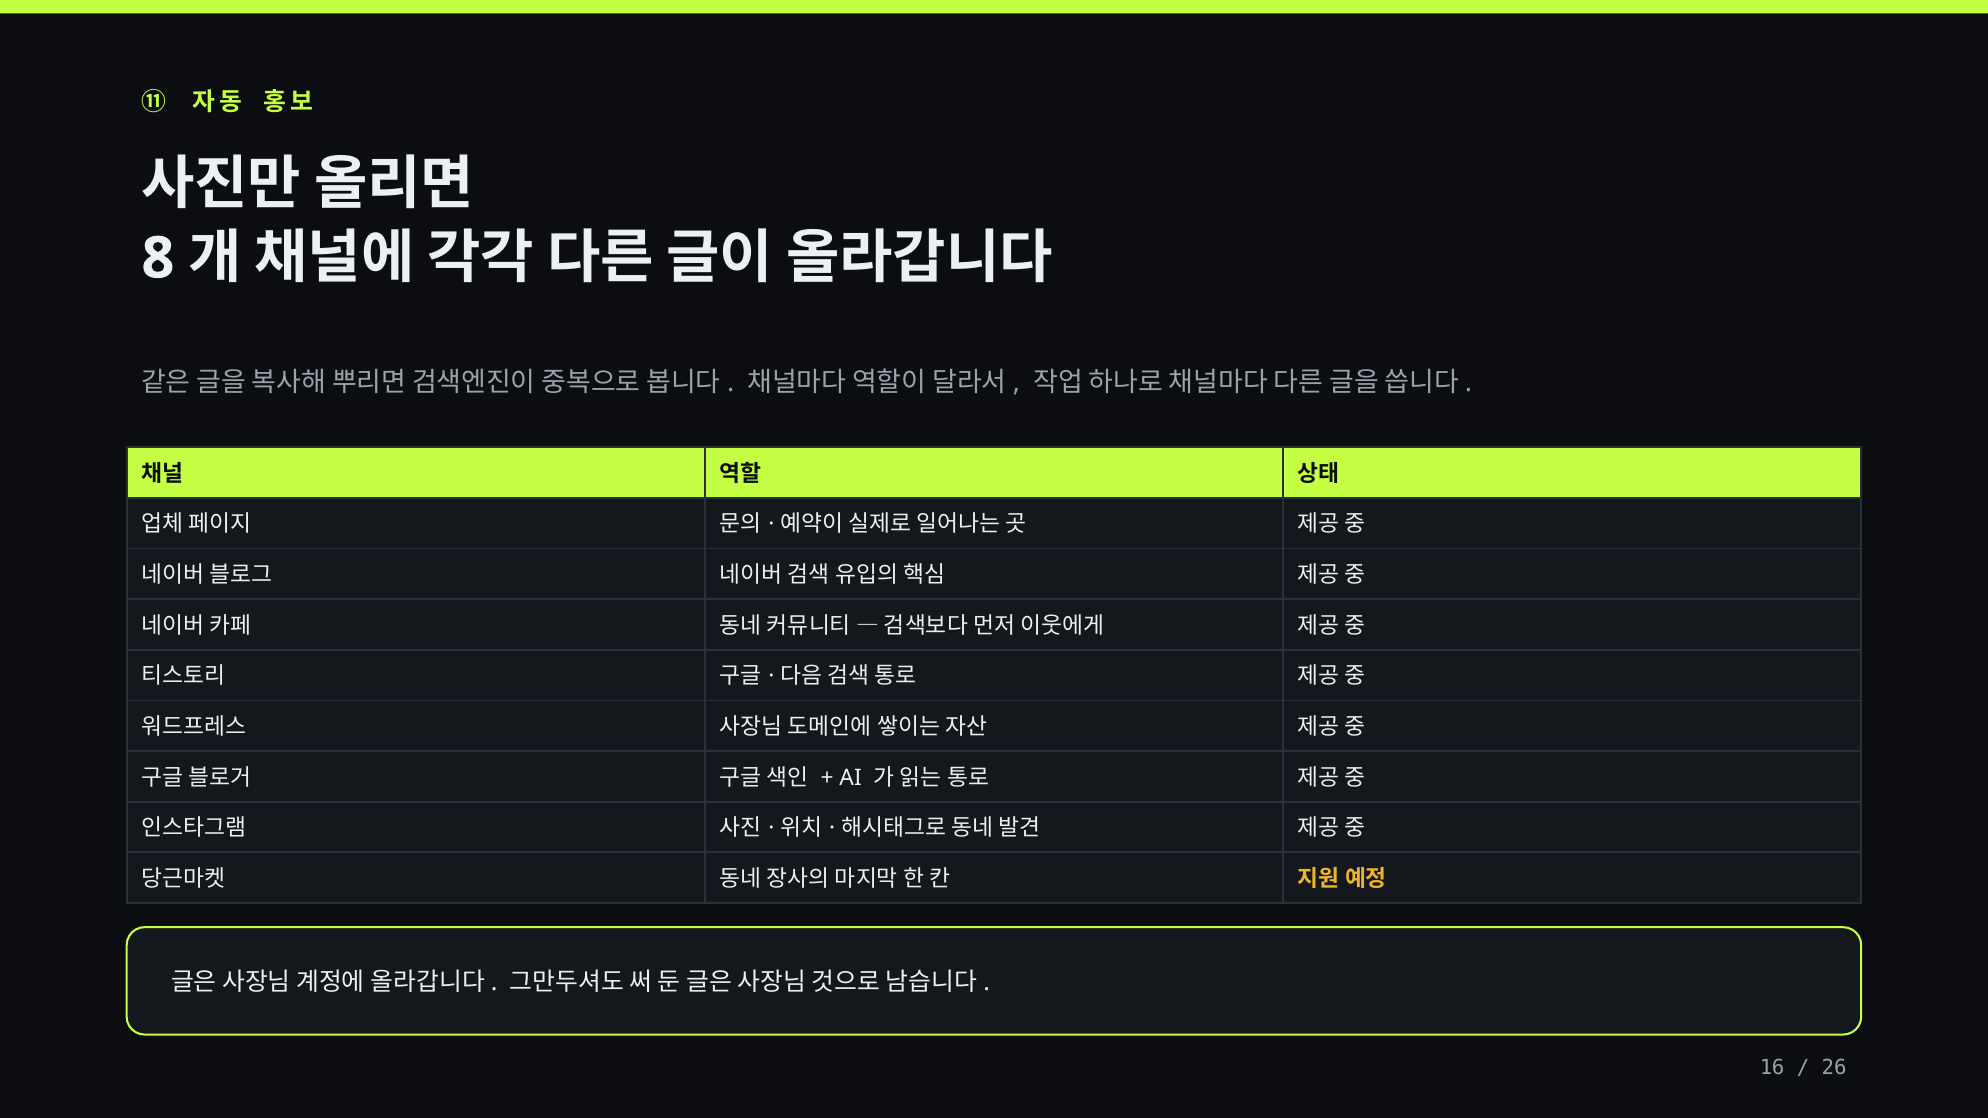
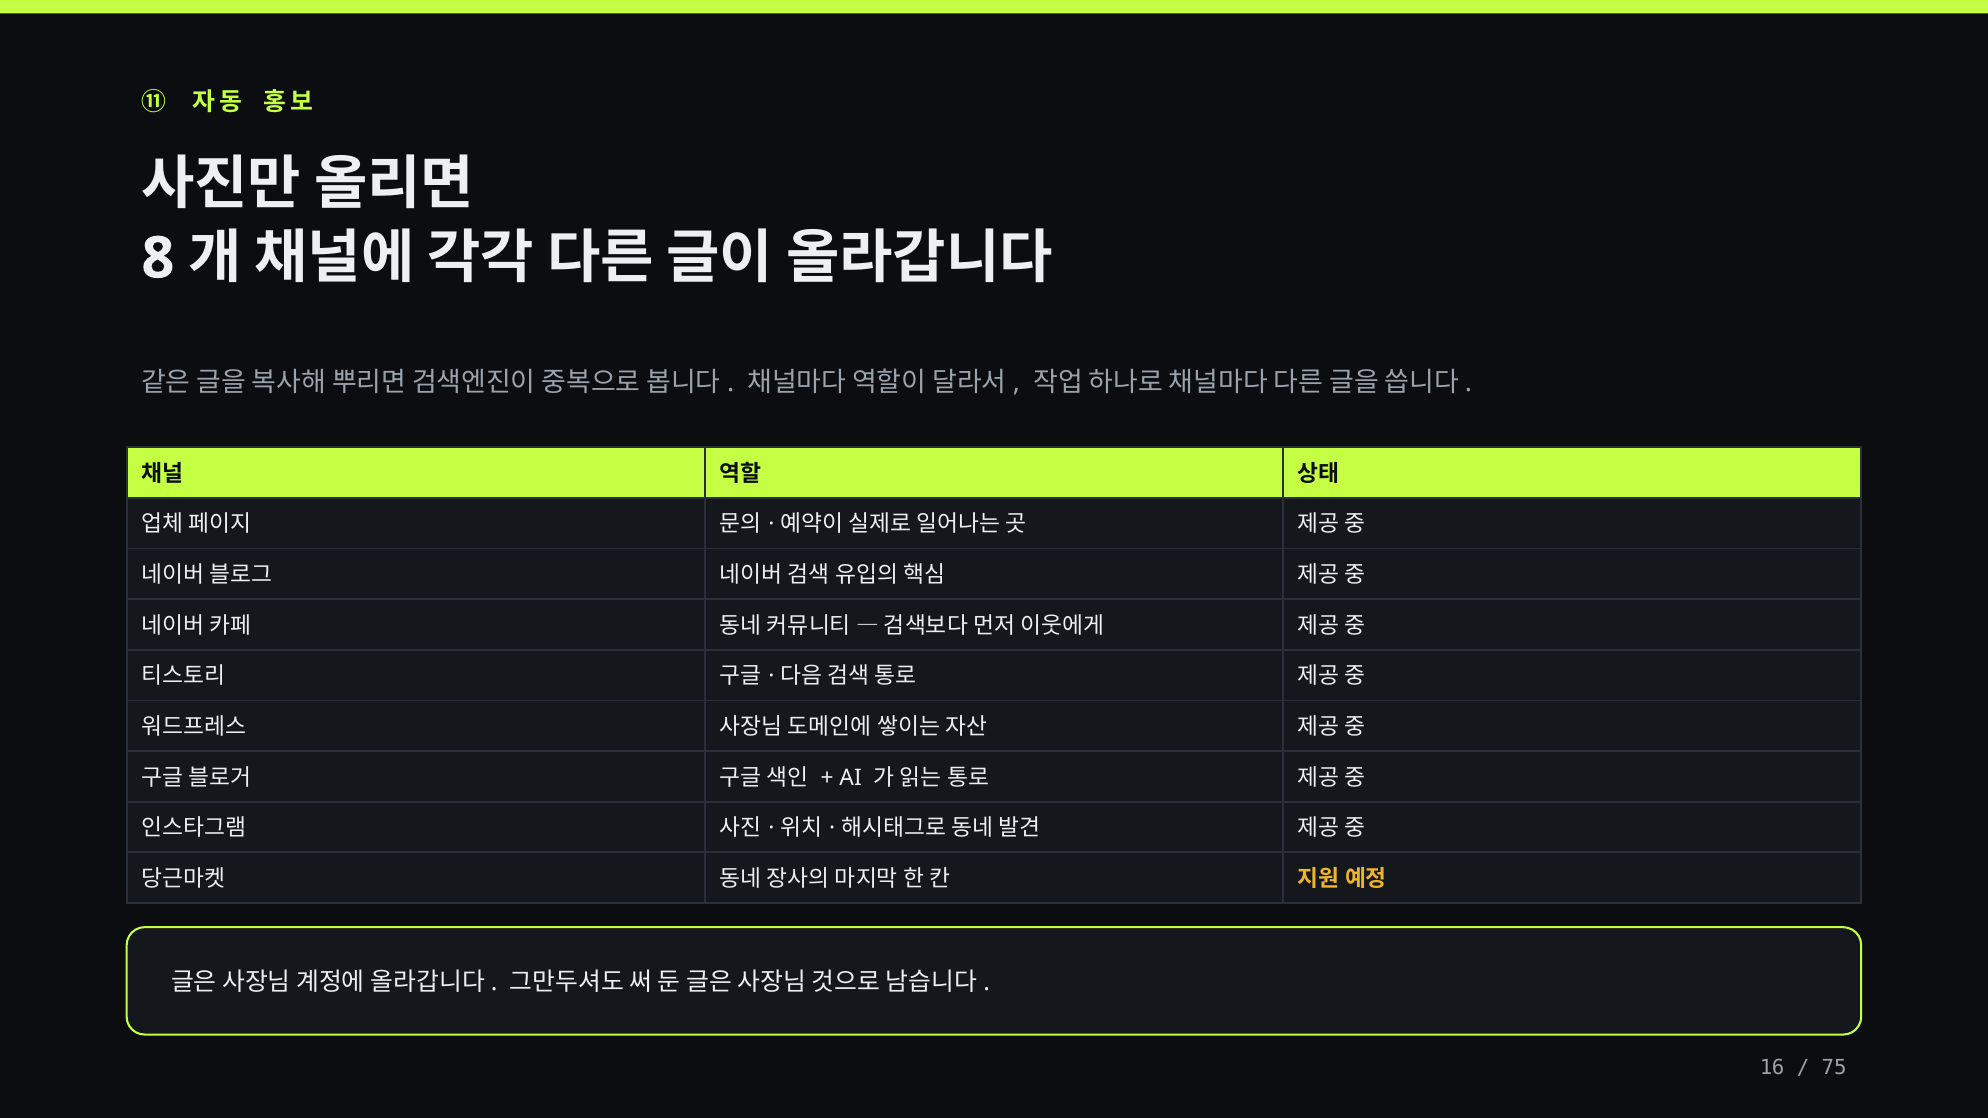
26: 26 -> 75
